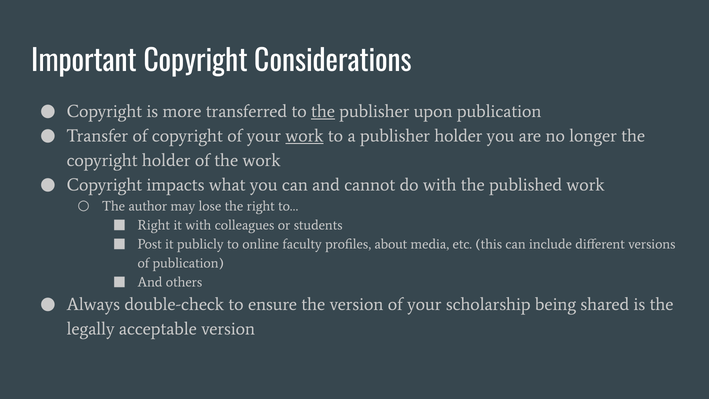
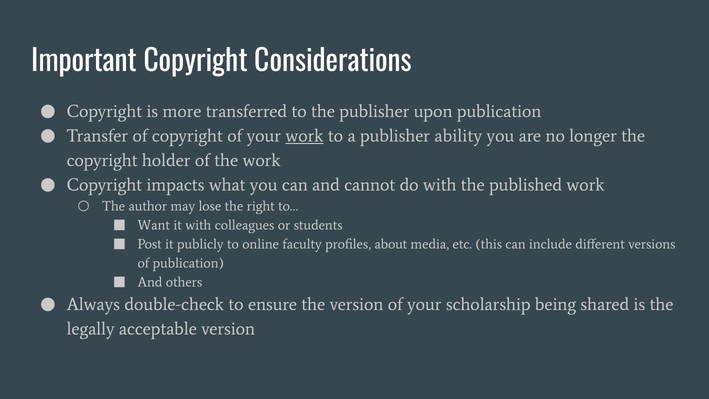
the at (323, 111) underline: present -> none
publisher holder: holder -> ability
Right at (154, 225): Right -> Want
